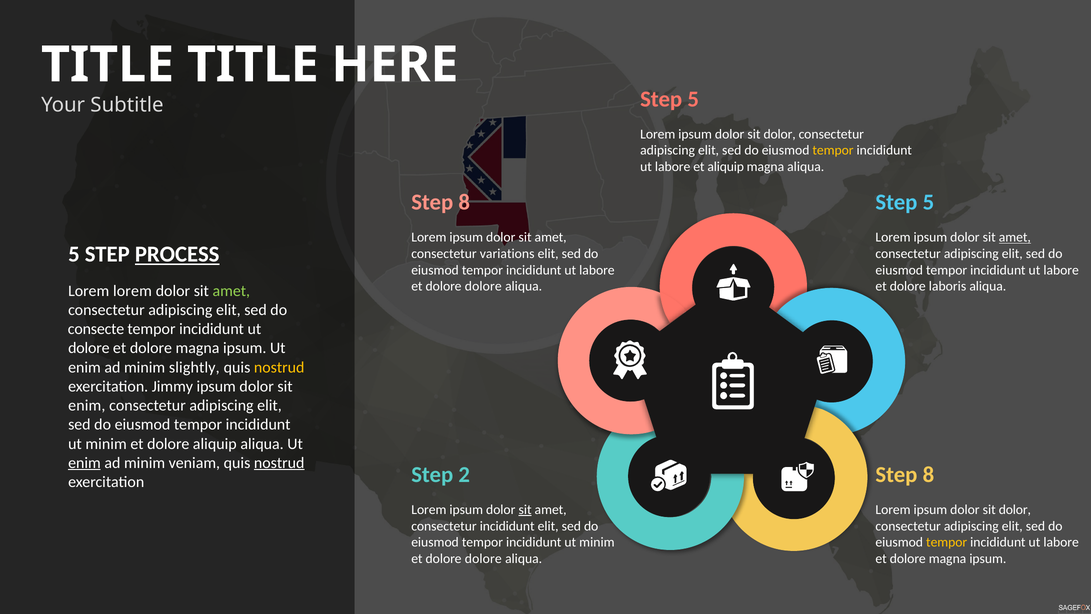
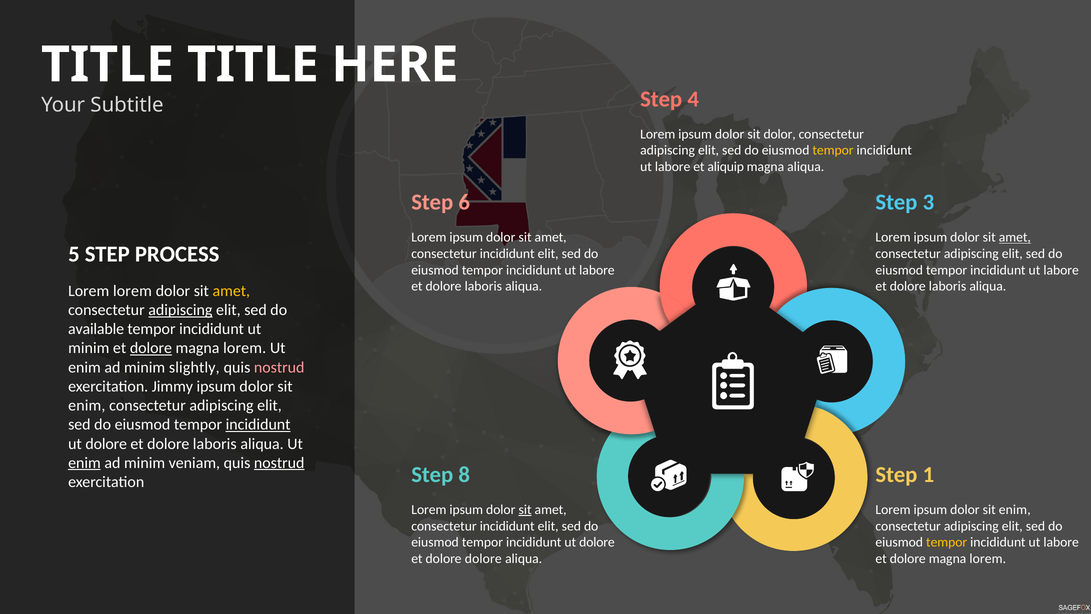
5 at (693, 99): 5 -> 4
8 at (464, 202): 8 -> 6
5 at (928, 202): 5 -> 3
PROCESS underline: present -> none
variations at (507, 254): variations -> incididunt
dolore at (483, 286): dolore -> laboris
amet at (231, 291) colour: light green -> yellow
adipiscing at (180, 310) underline: none -> present
consecte: consecte -> available
dolore at (89, 348): dolore -> minim
dolore at (151, 348) underline: none -> present
ipsum at (245, 348): ipsum -> lorem
nostrud at (279, 367) colour: yellow -> pink
incididunt at (258, 424) underline: none -> present
minim at (106, 444): minim -> dolore
aliquip at (215, 444): aliquip -> laboris
2: 2 -> 8
8 at (928, 475): 8 -> 1
dolor at (1015, 509): dolor -> enim
minim at (597, 542): minim -> dolore
ipsum at (988, 559): ipsum -> lorem
